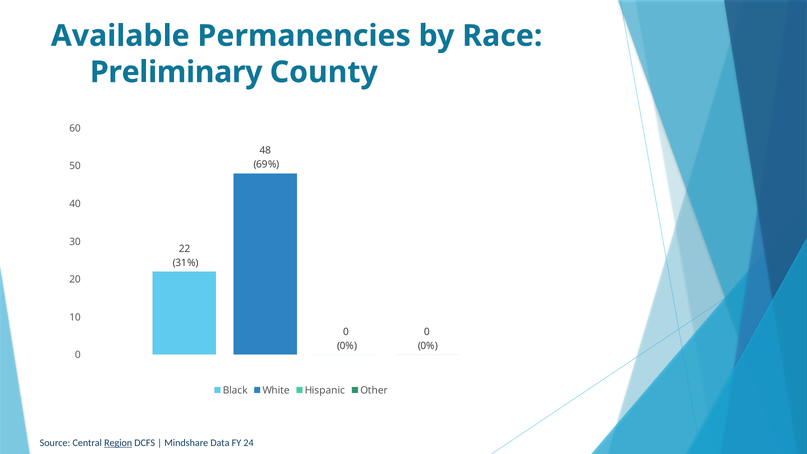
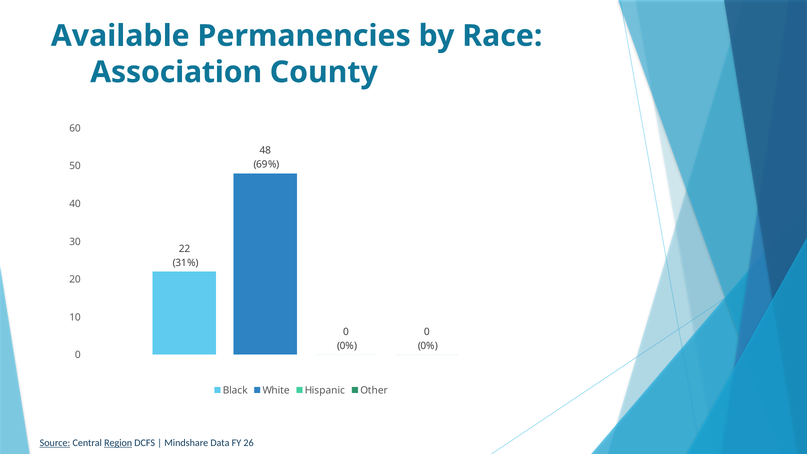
Preliminary: Preliminary -> Association
Source underline: none -> present
24: 24 -> 26
